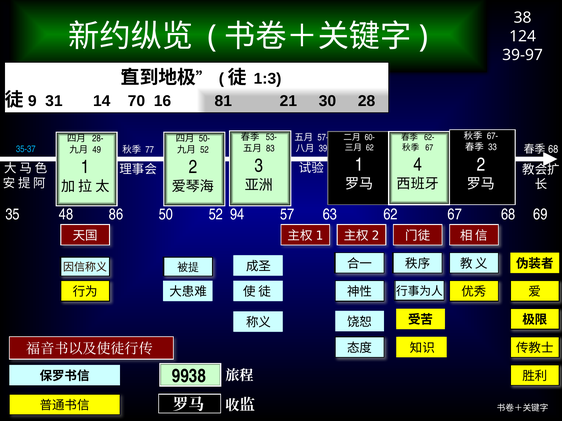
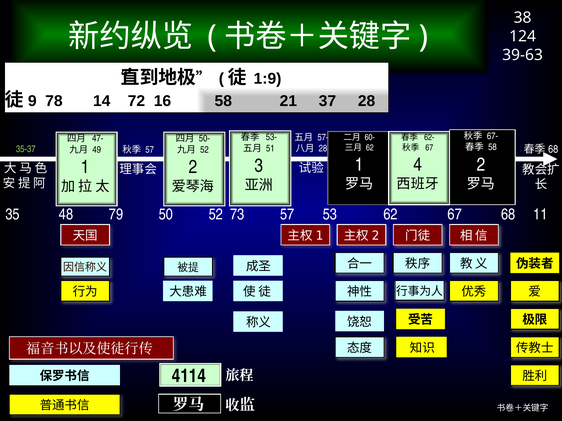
39-97: 39-97 -> 39-63
1:3: 1:3 -> 1:9
31: 31 -> 78
70: 70 -> 72
16 81: 81 -> 58
30: 30 -> 37
28-: 28- -> 47-
33 at (492, 147): 33 -> 58
83: 83 -> 51
39 at (323, 149): 39 -> 28
35-37 colour: light blue -> light green
77 at (150, 150): 77 -> 57
86: 86 -> 79
94: 94 -> 73
63: 63 -> 53
69: 69 -> 11
9938: 9938 -> 4114
